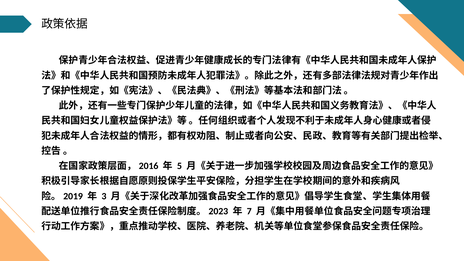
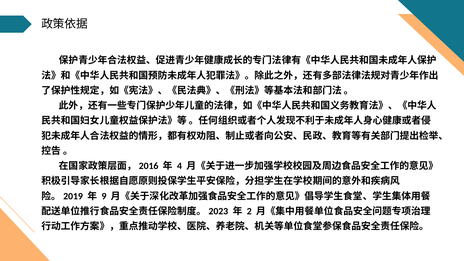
5: 5 -> 4
3: 3 -> 9
7: 7 -> 2
